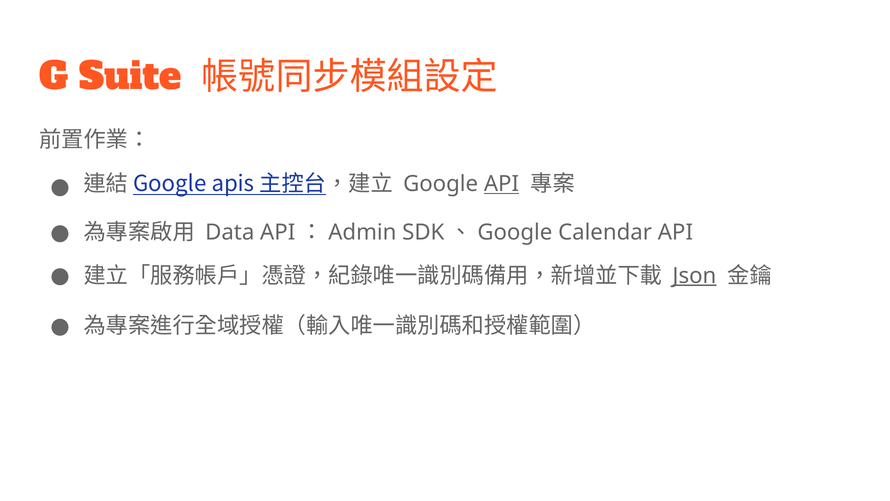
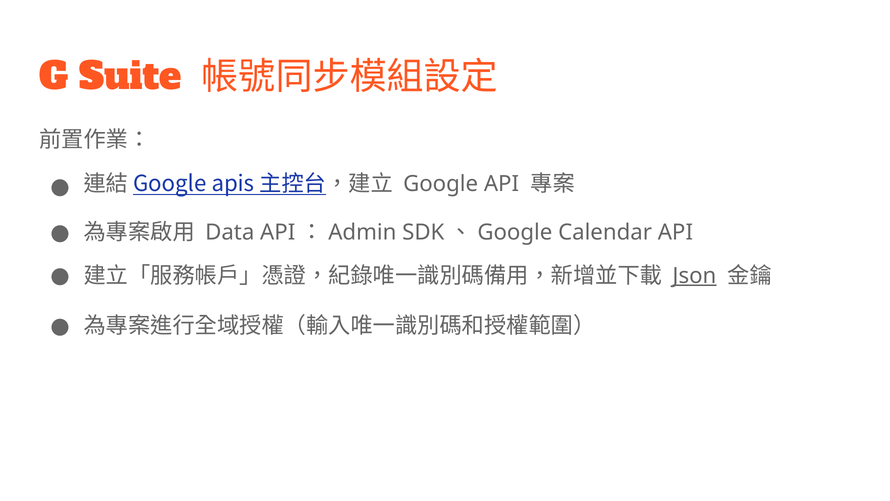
API at (501, 184) underline: present -> none
